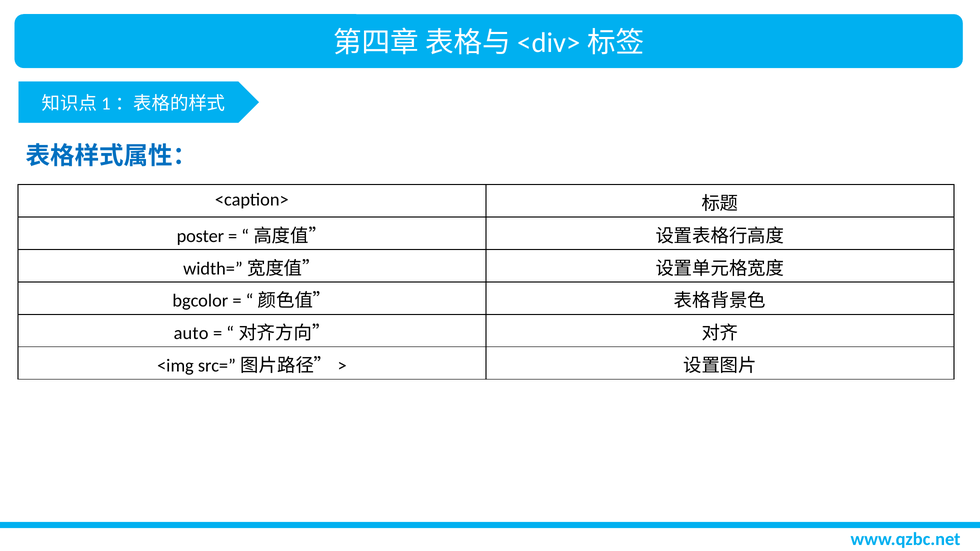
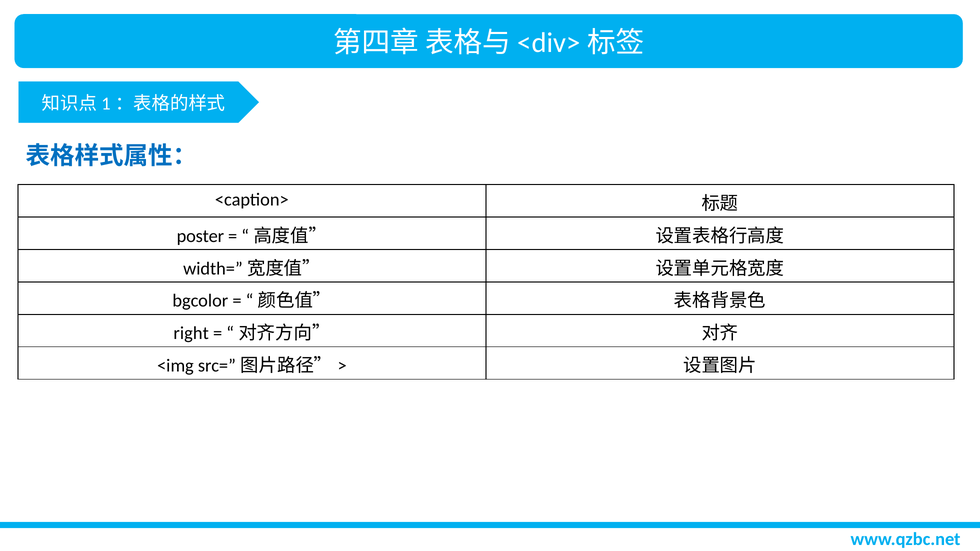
auto: auto -> right
